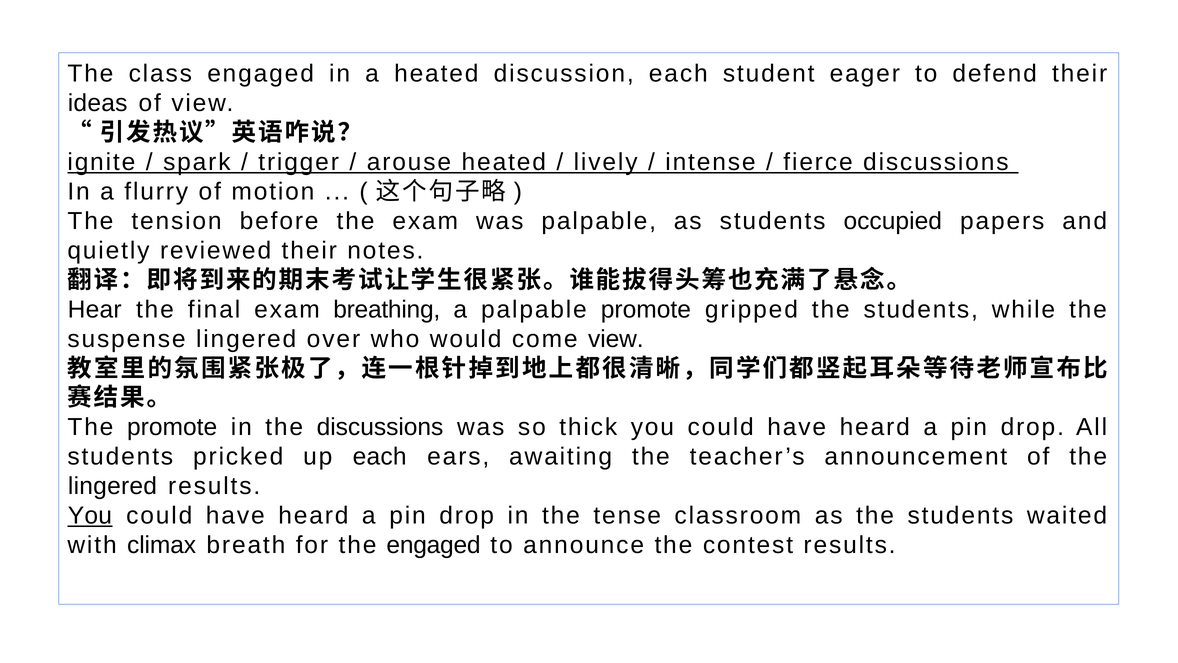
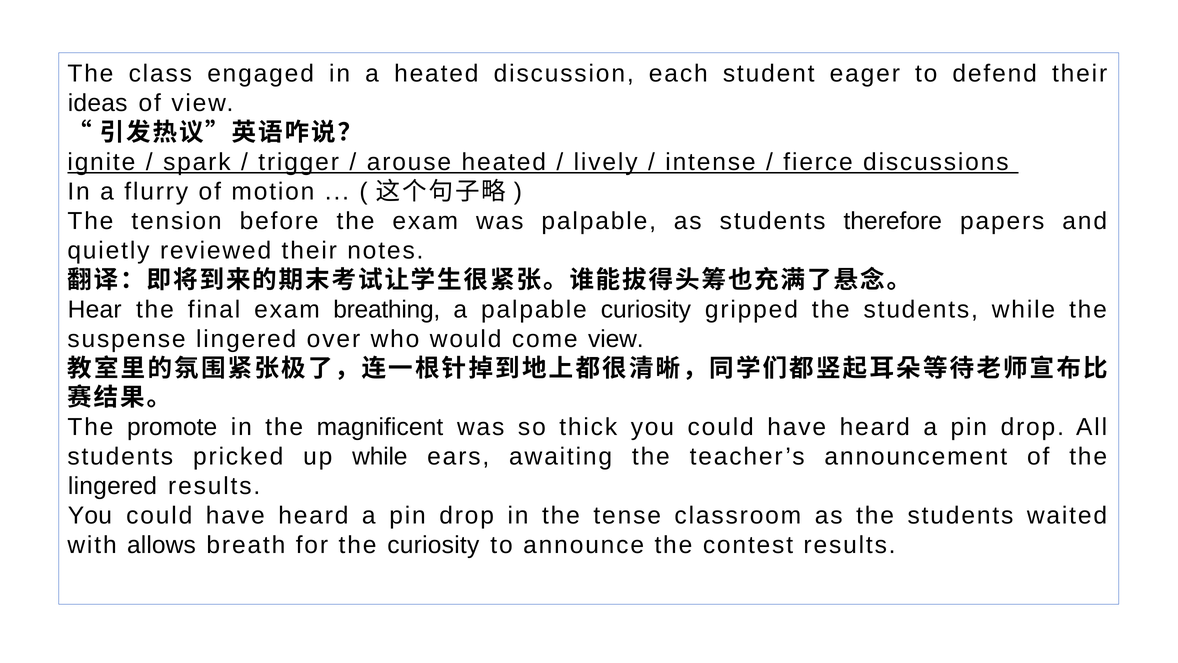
occupied: occupied -> therefore
palpable promote: promote -> curiosity
the discussions: discussions -> magnificent
up each: each -> while
You at (90, 515) underline: present -> none
climax: climax -> allows
the engaged: engaged -> curiosity
